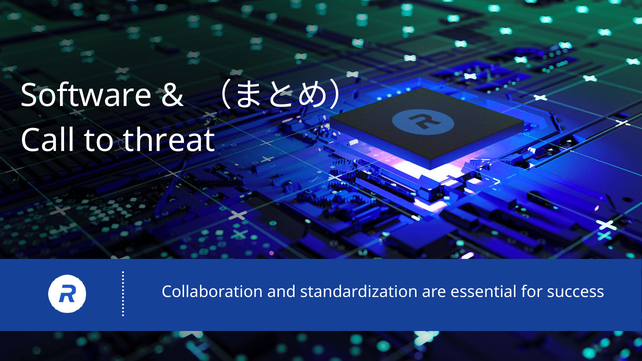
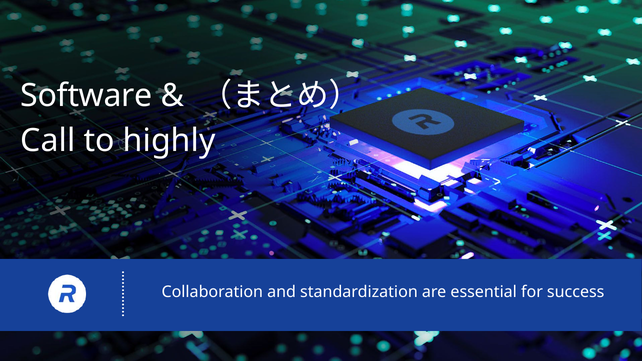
threat: threat -> highly
